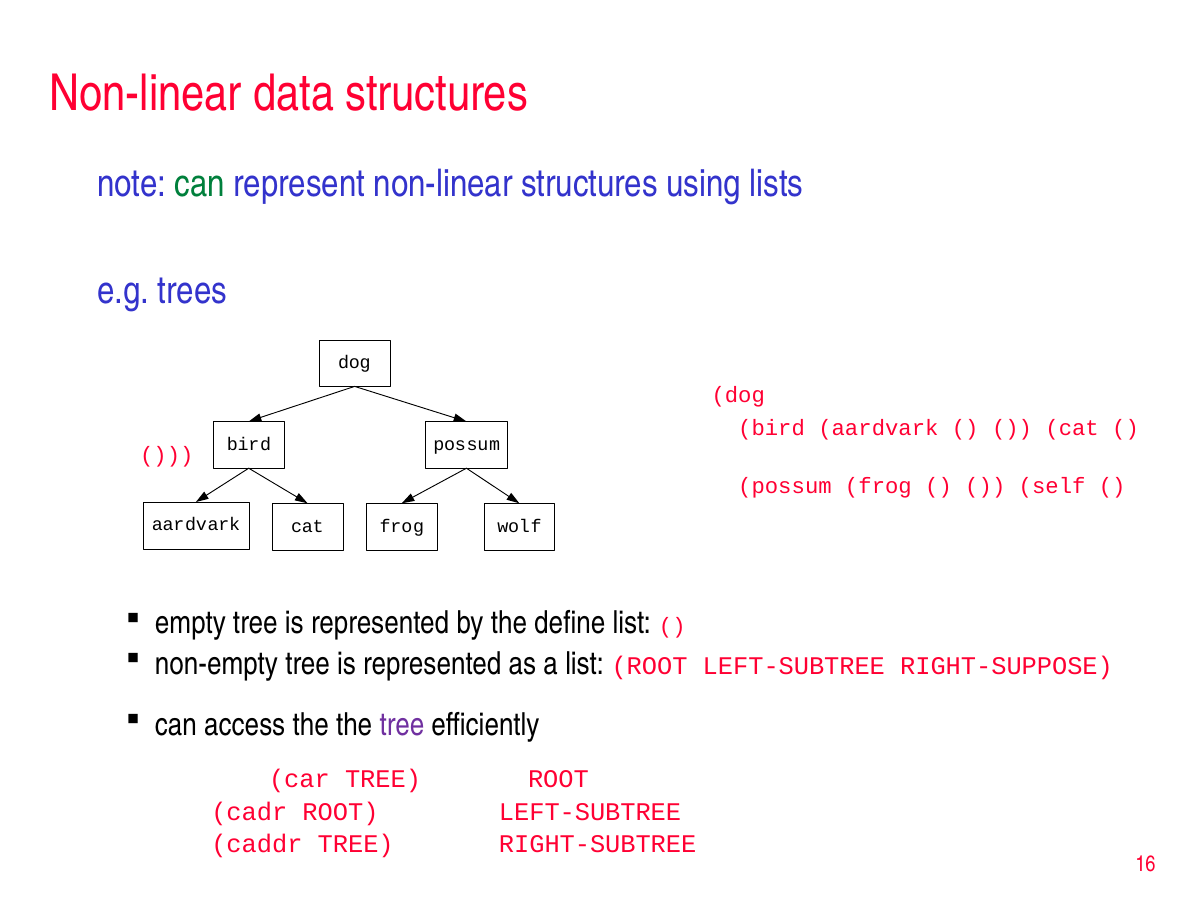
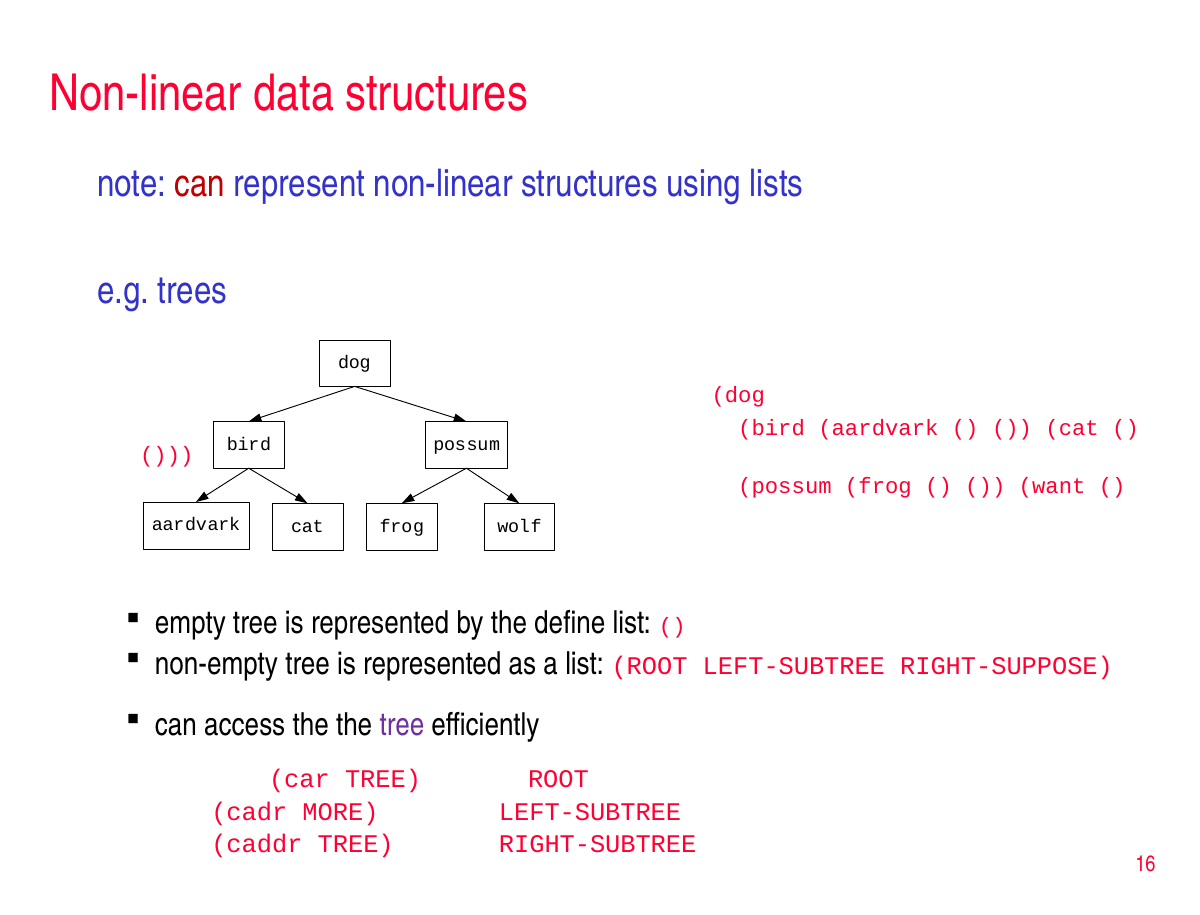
can at (200, 184) colour: green -> red
self: self -> want
cadr ROOT: ROOT -> MORE
